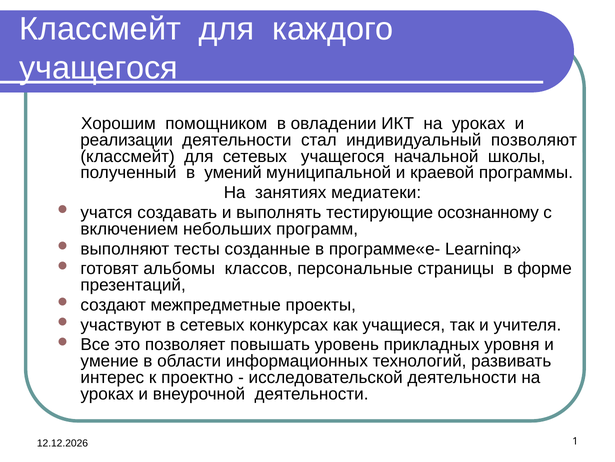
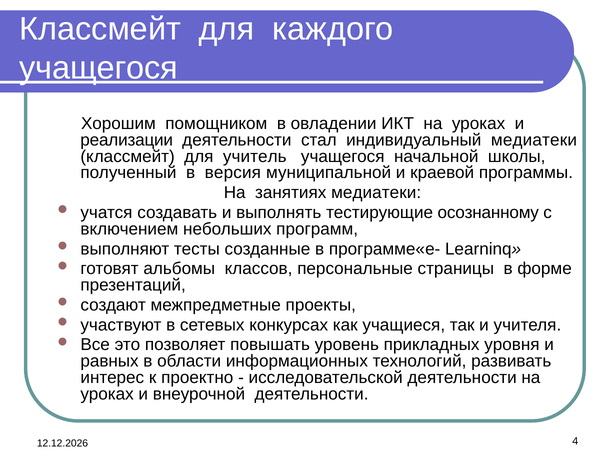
индивидуальный позволяют: позволяют -> медиатеки
для сетевых: сетевых -> учитель
умений: умений -> версия
умение: умение -> равных
1: 1 -> 4
